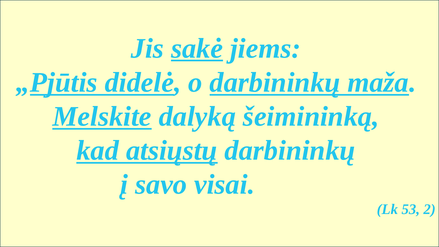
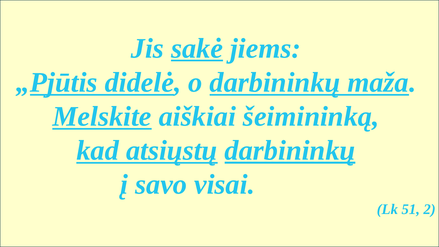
dalyką: dalyką -> aiškiai
darbininkų at (290, 150) underline: none -> present
53: 53 -> 51
